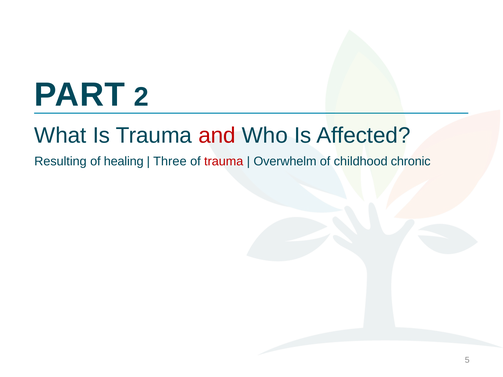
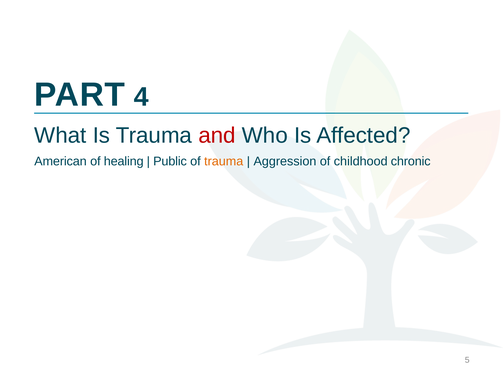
2: 2 -> 4
Resulting: Resulting -> American
Three: Three -> Public
trauma at (224, 162) colour: red -> orange
Overwhelm: Overwhelm -> Aggression
